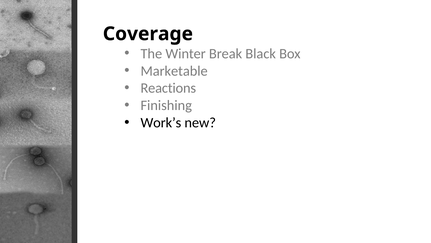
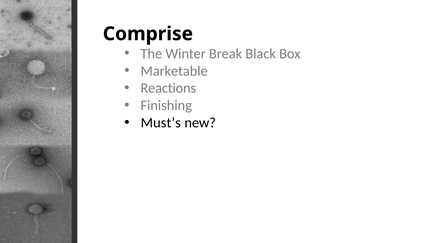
Coverage: Coverage -> Comprise
Work’s: Work’s -> Must’s
